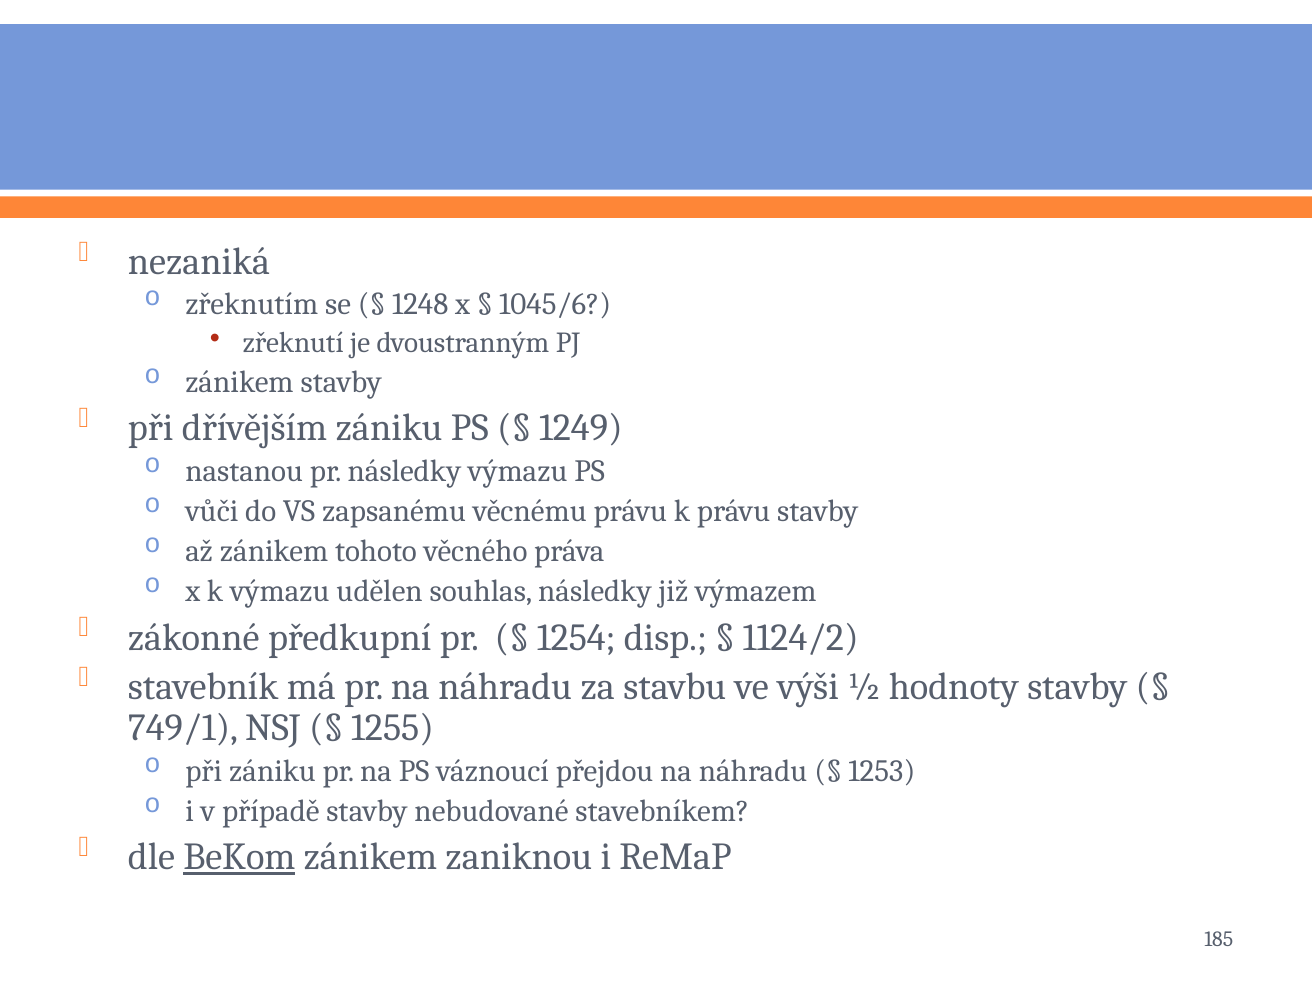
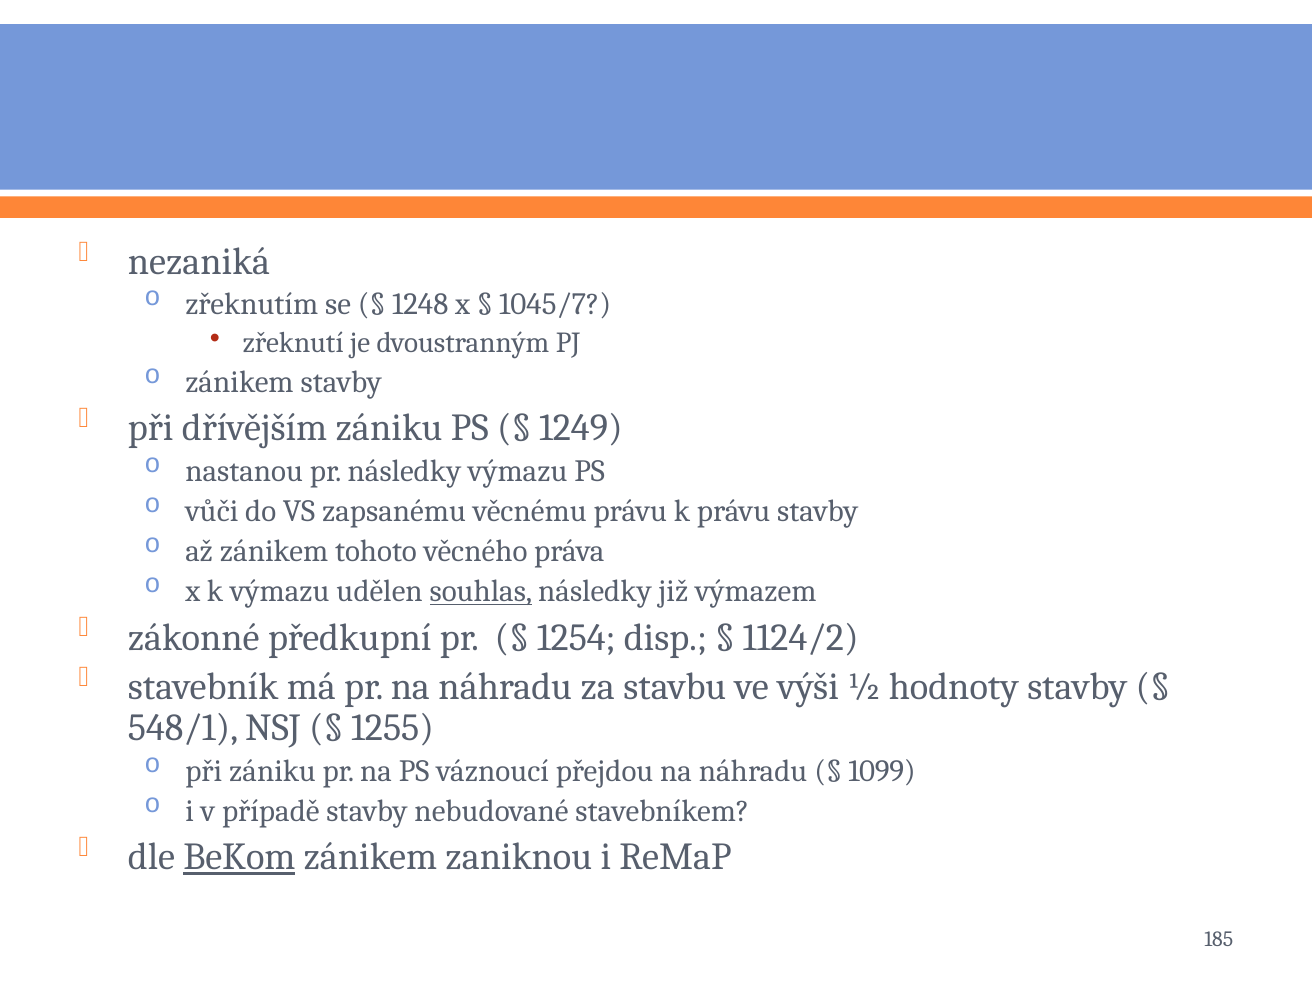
1045/6: 1045/6 -> 1045/7
souhlas underline: none -> present
749/1: 749/1 -> 548/1
1253: 1253 -> 1099
